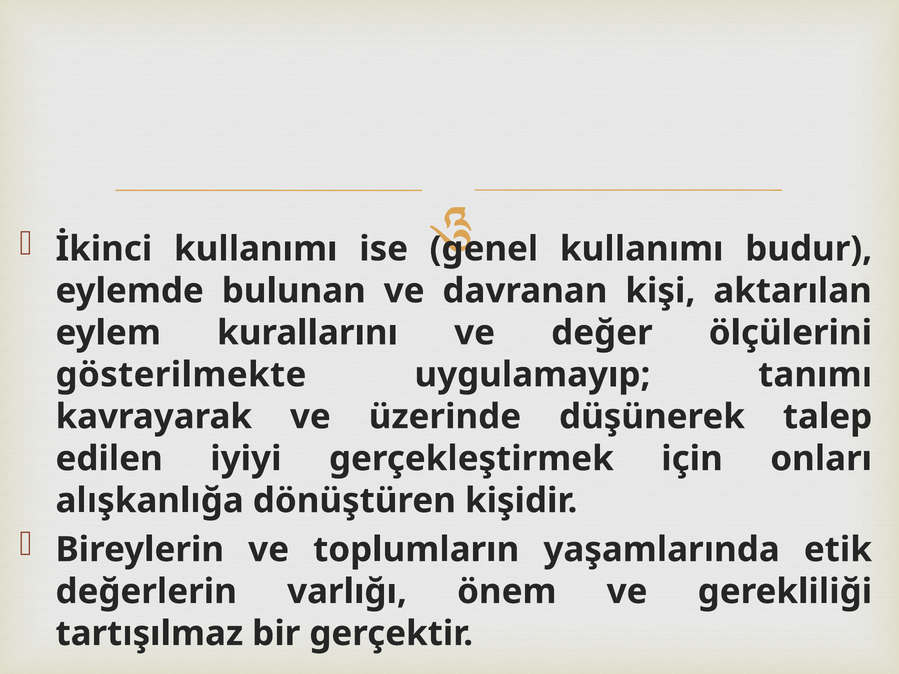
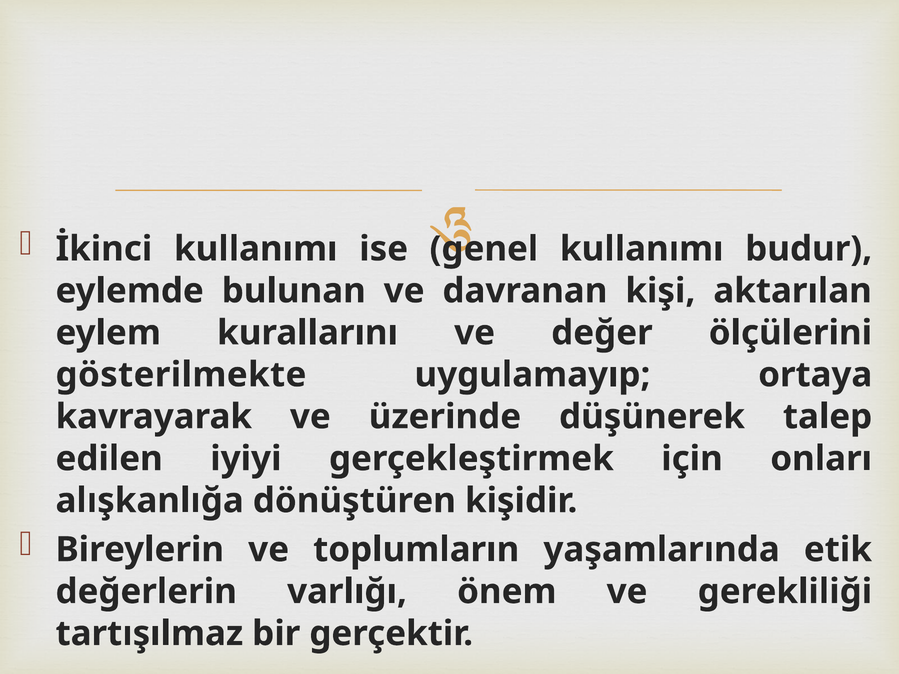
tanımı: tanımı -> ortaya
